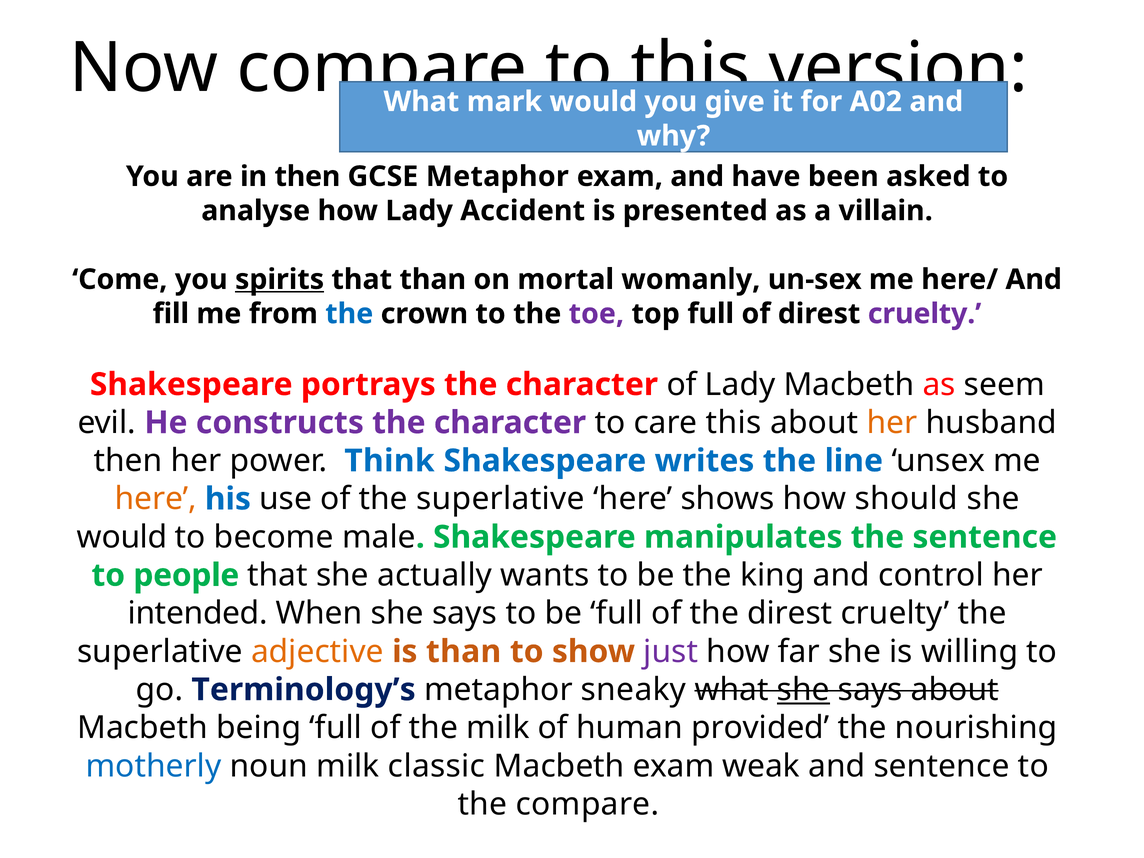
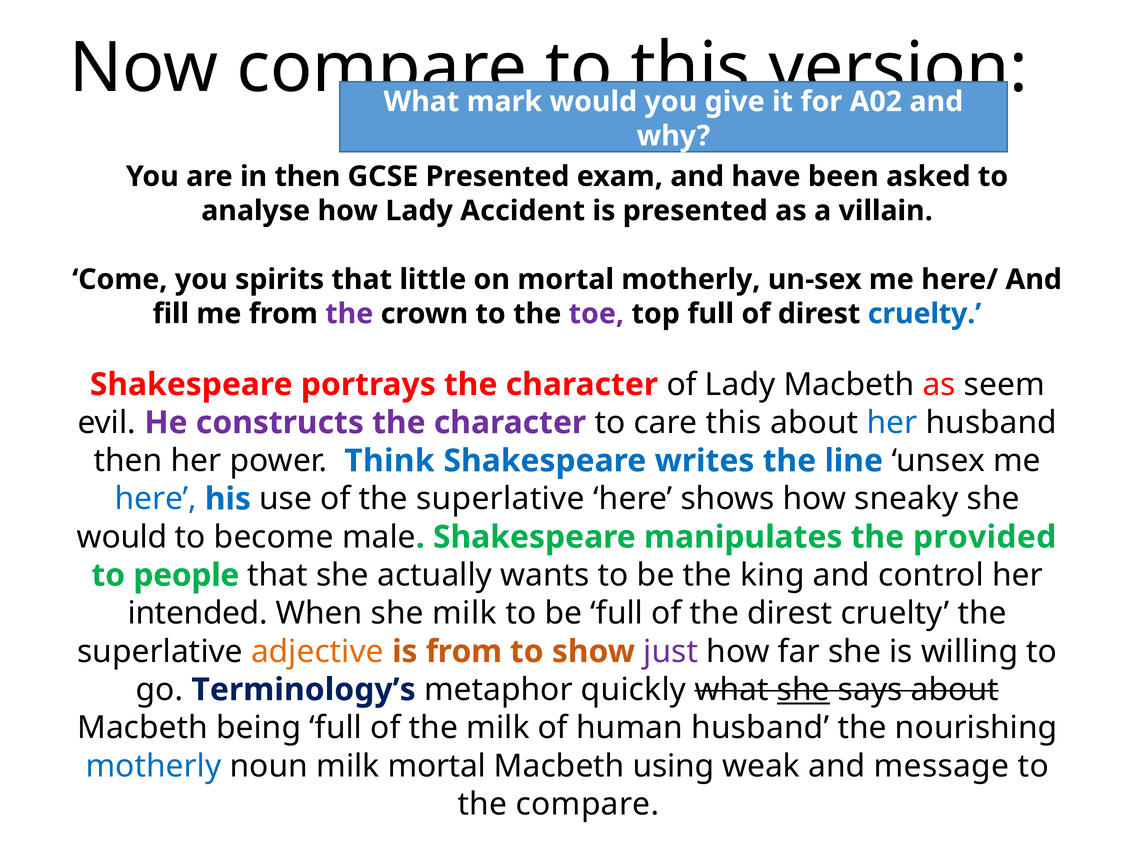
GCSE Metaphor: Metaphor -> Presented
spirits underline: present -> none
that than: than -> little
mortal womanly: womanly -> motherly
the at (349, 314) colour: blue -> purple
cruelty at (925, 314) colour: purple -> blue
her at (892, 423) colour: orange -> blue
here at (156, 499) colour: orange -> blue
should: should -> sneaky
the sentence: sentence -> provided
When she says: says -> milk
is than: than -> from
sneaky: sneaky -> quickly
human provided: provided -> husband
milk classic: classic -> mortal
Macbeth exam: exam -> using
and sentence: sentence -> message
